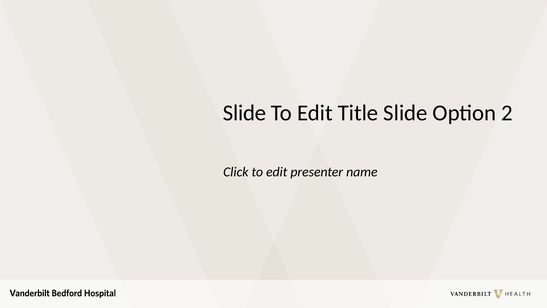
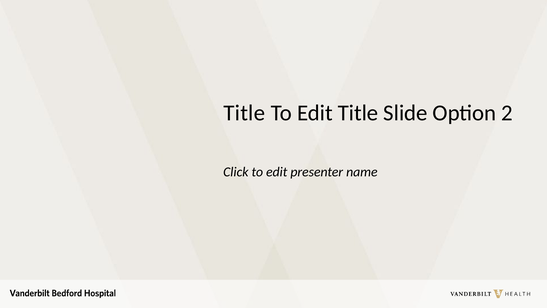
Slide at (245, 113): Slide -> Title
